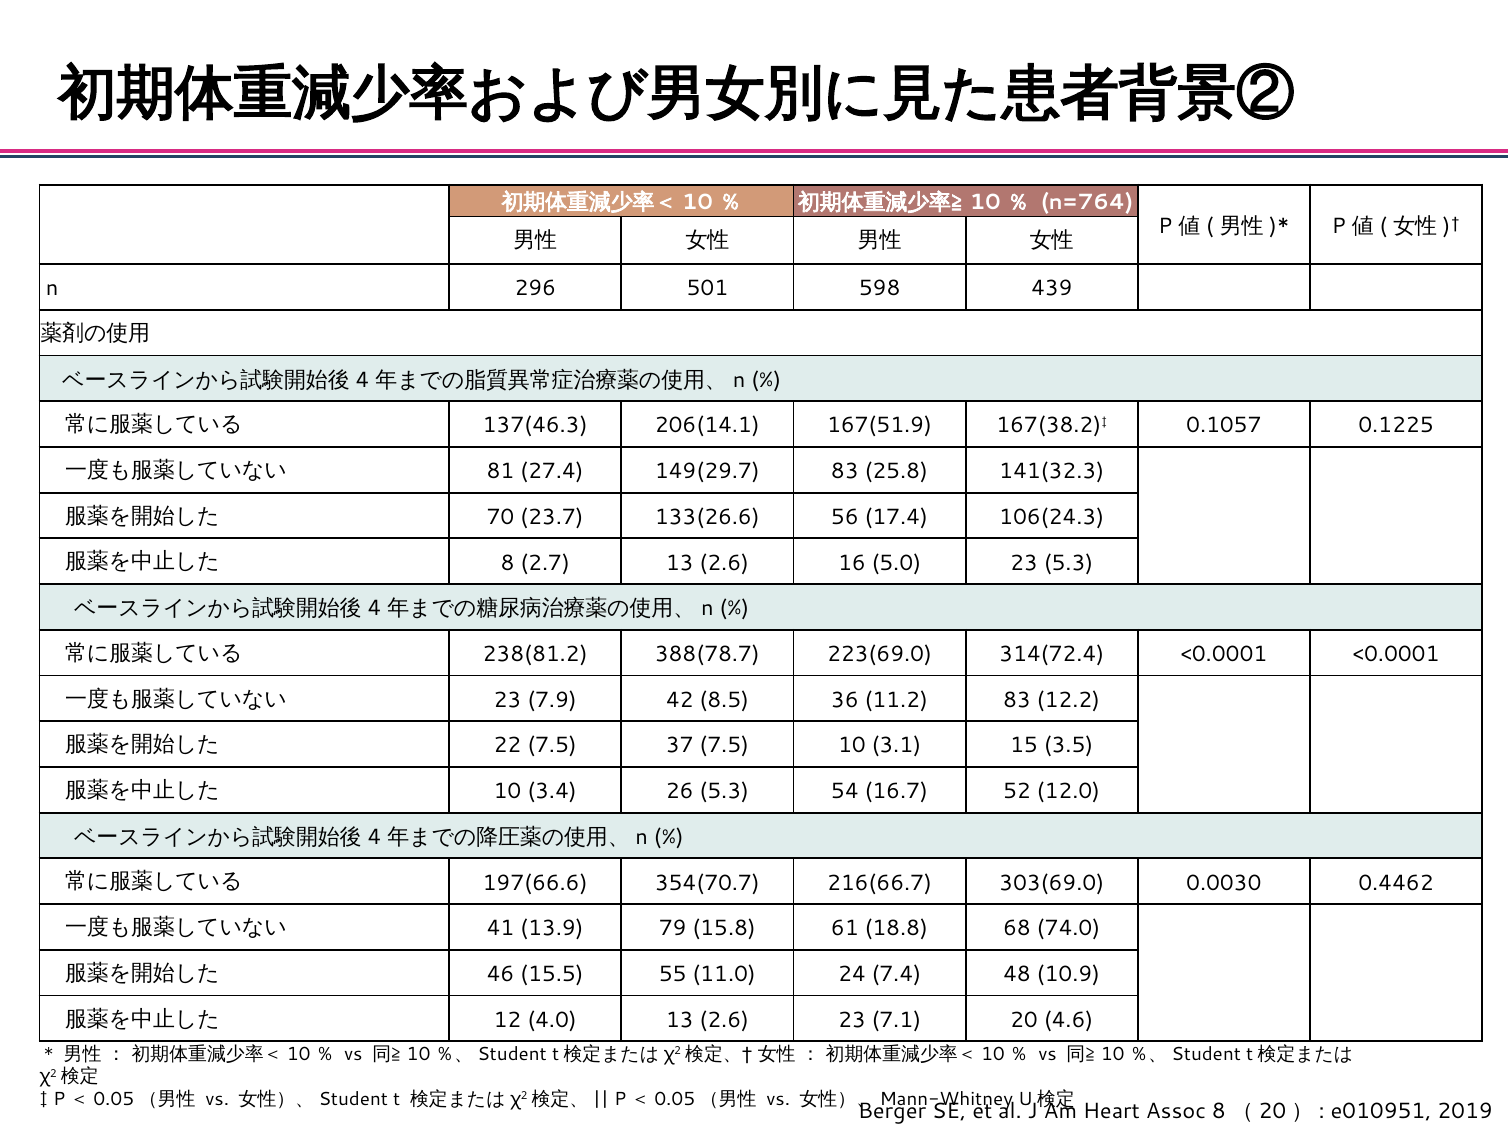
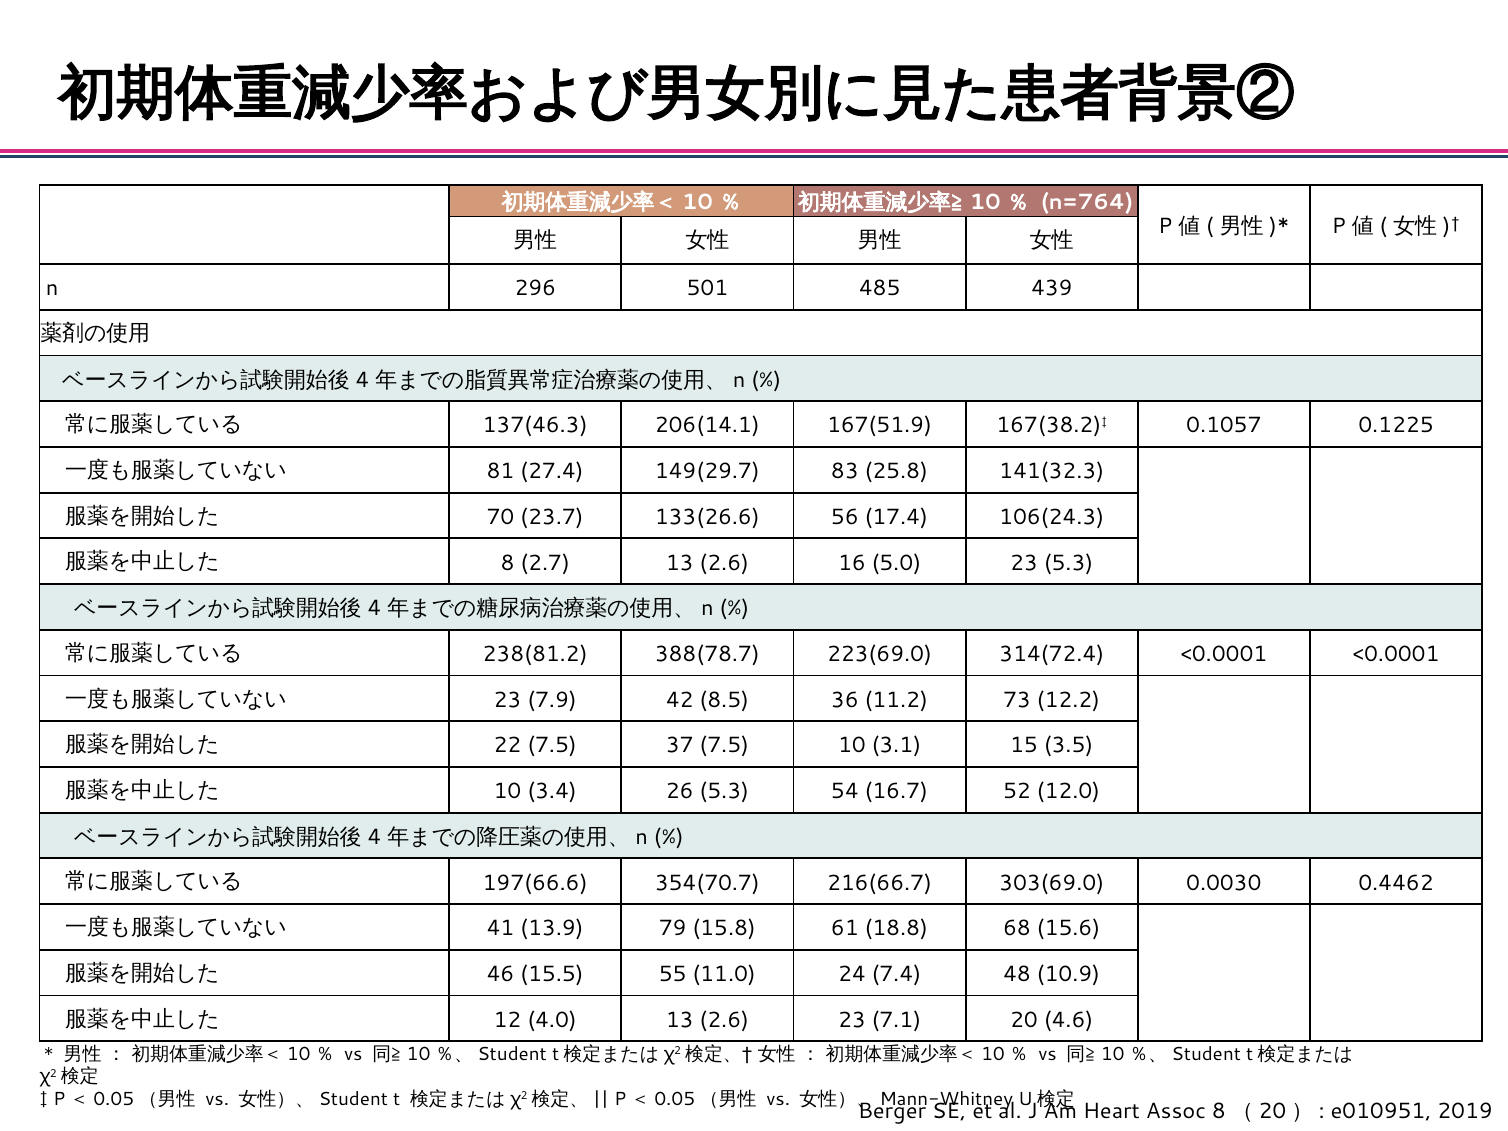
598: 598 -> 485
11.2 83: 83 -> 73
74.0: 74.0 -> 15.6
